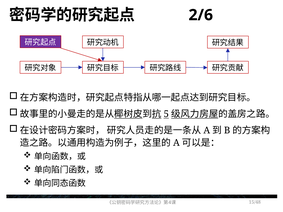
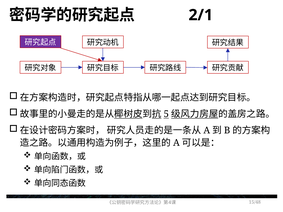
2/6: 2/6 -> 2/1
